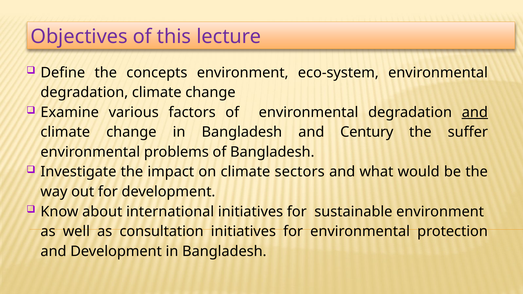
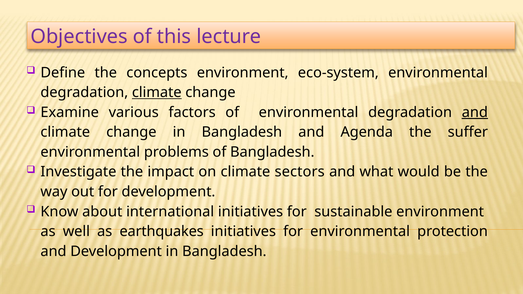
climate at (157, 92) underline: none -> present
Century: Century -> Agenda
consultation: consultation -> earthquakes
